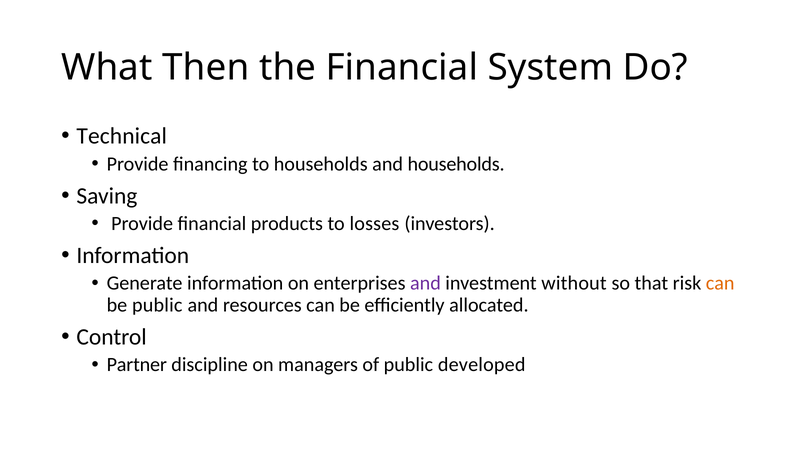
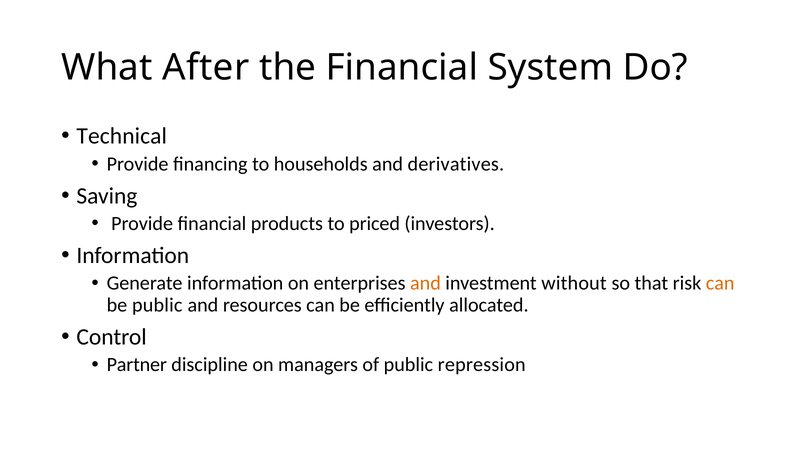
Then: Then -> After
and households: households -> derivatives
losses: losses -> priced
and at (425, 283) colour: purple -> orange
developed: developed -> repression
